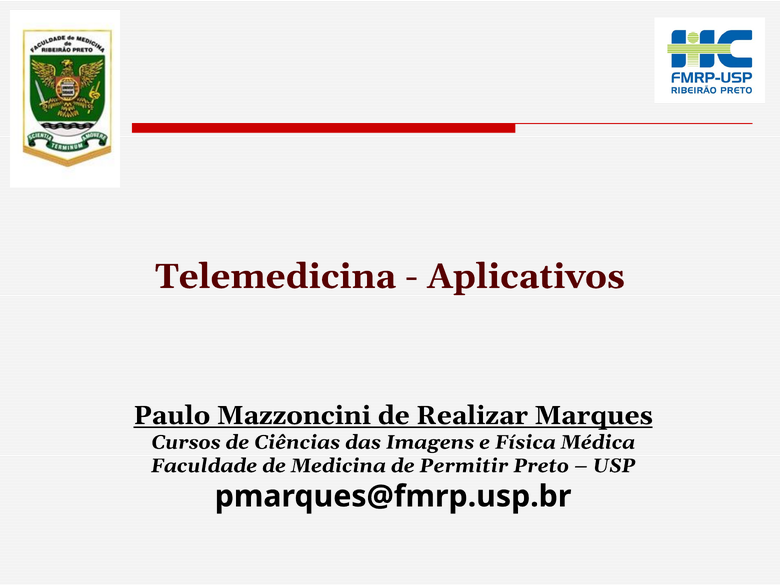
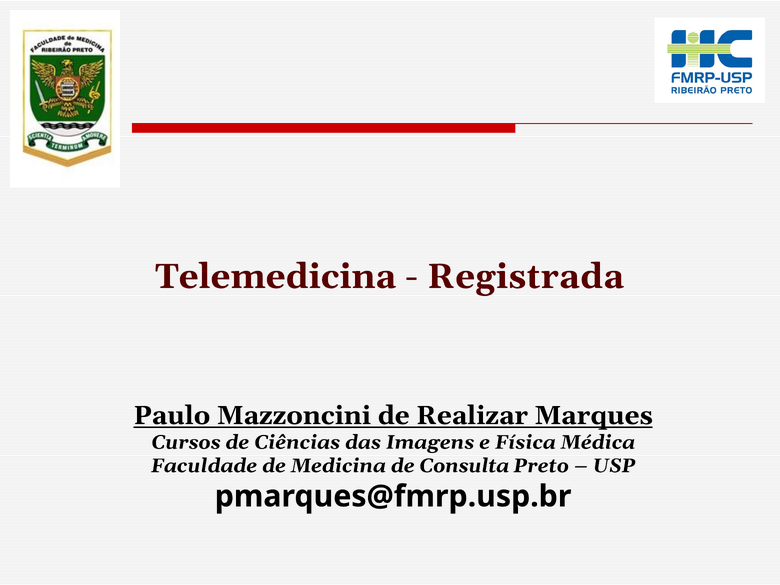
Aplicativos: Aplicativos -> Registrada
Permitir: Permitir -> Consulta
